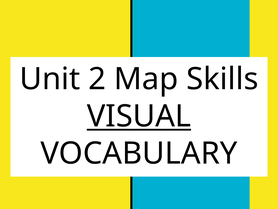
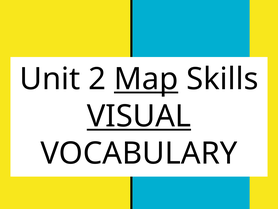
Map underline: none -> present
